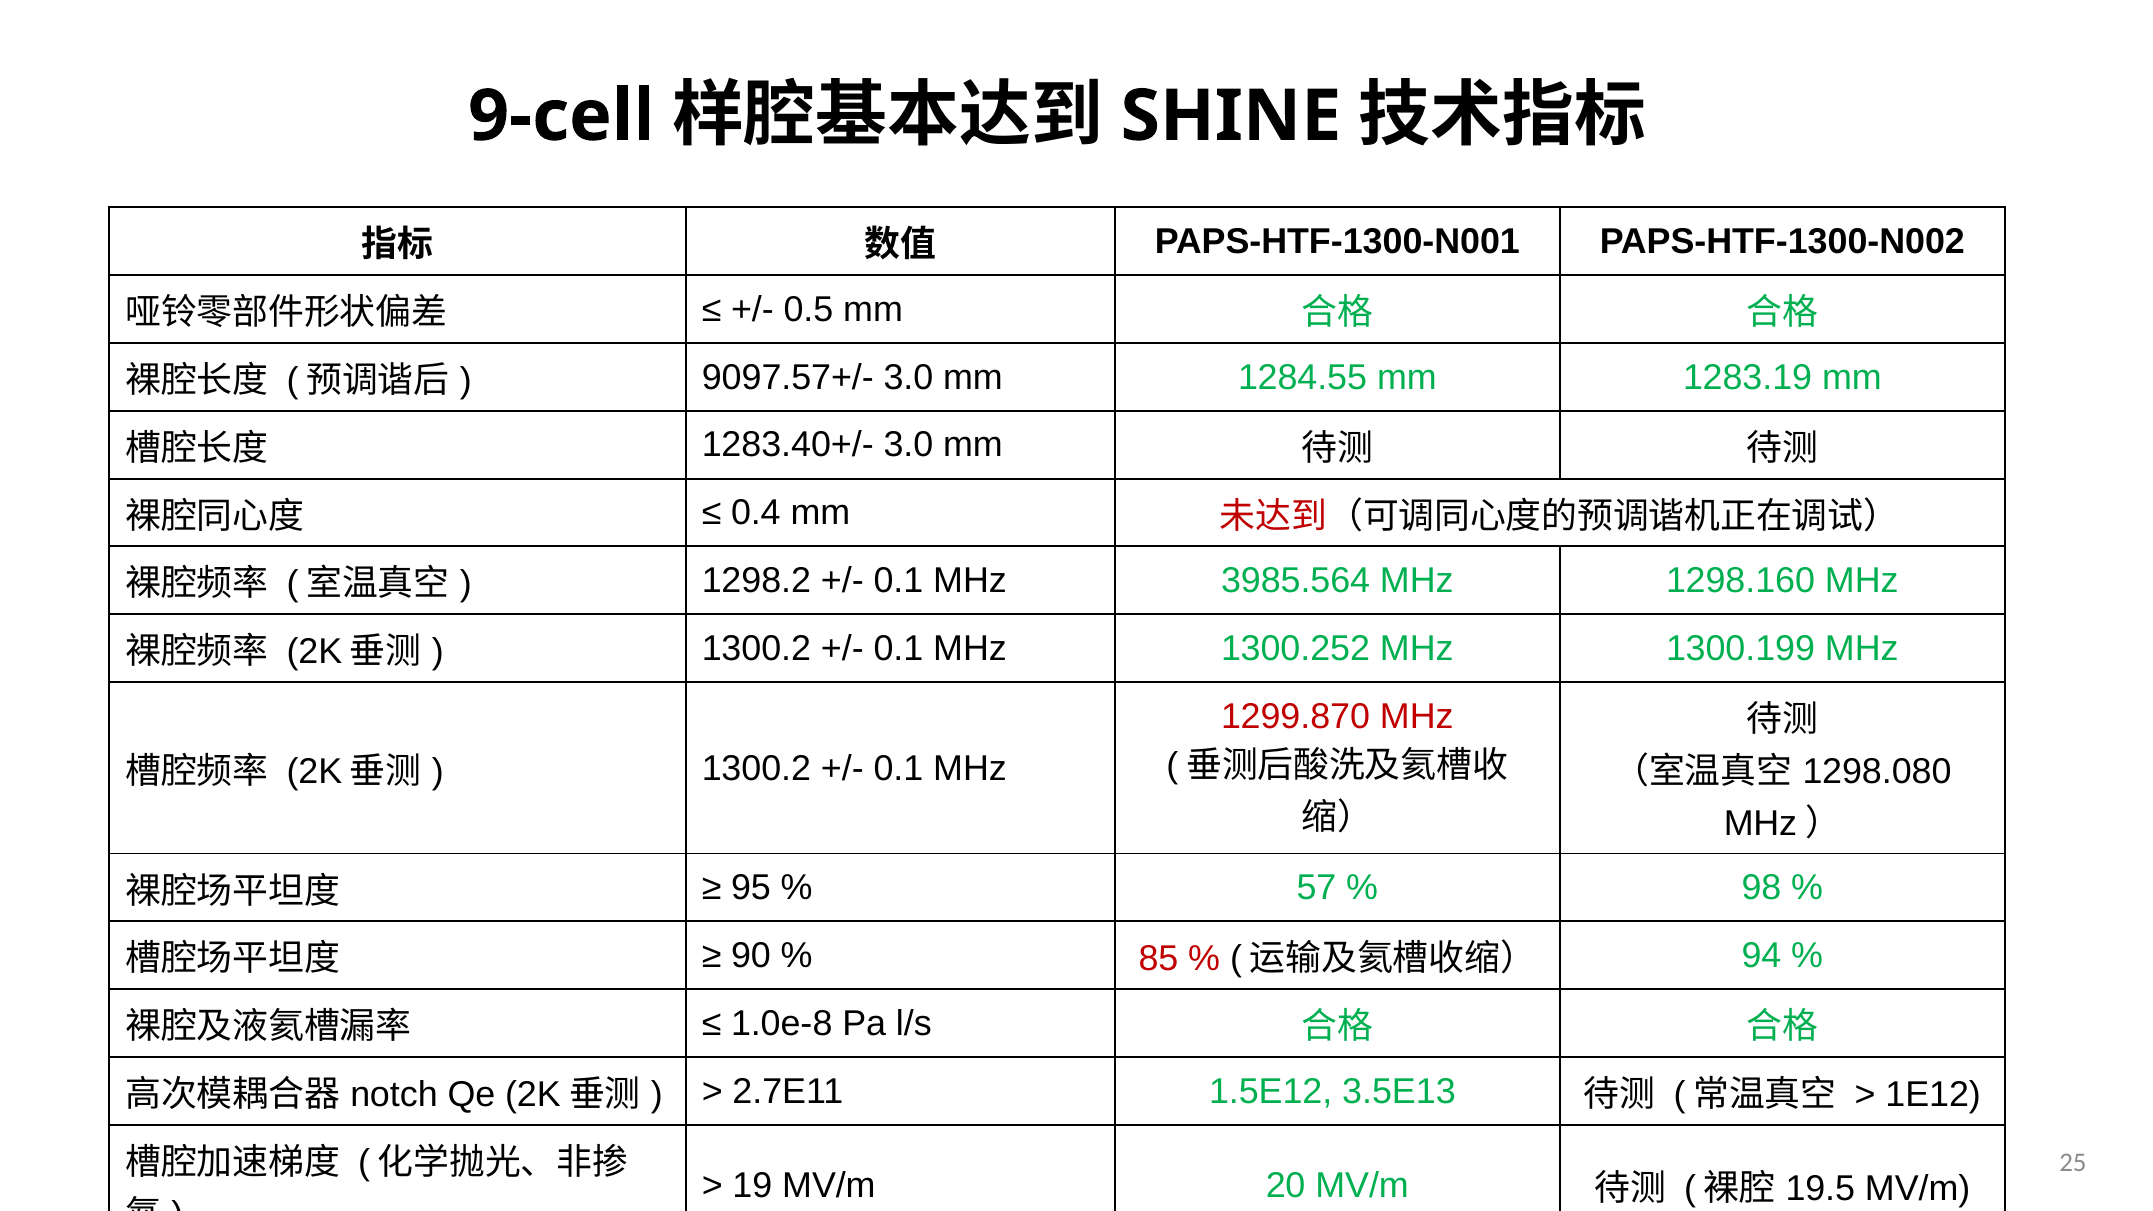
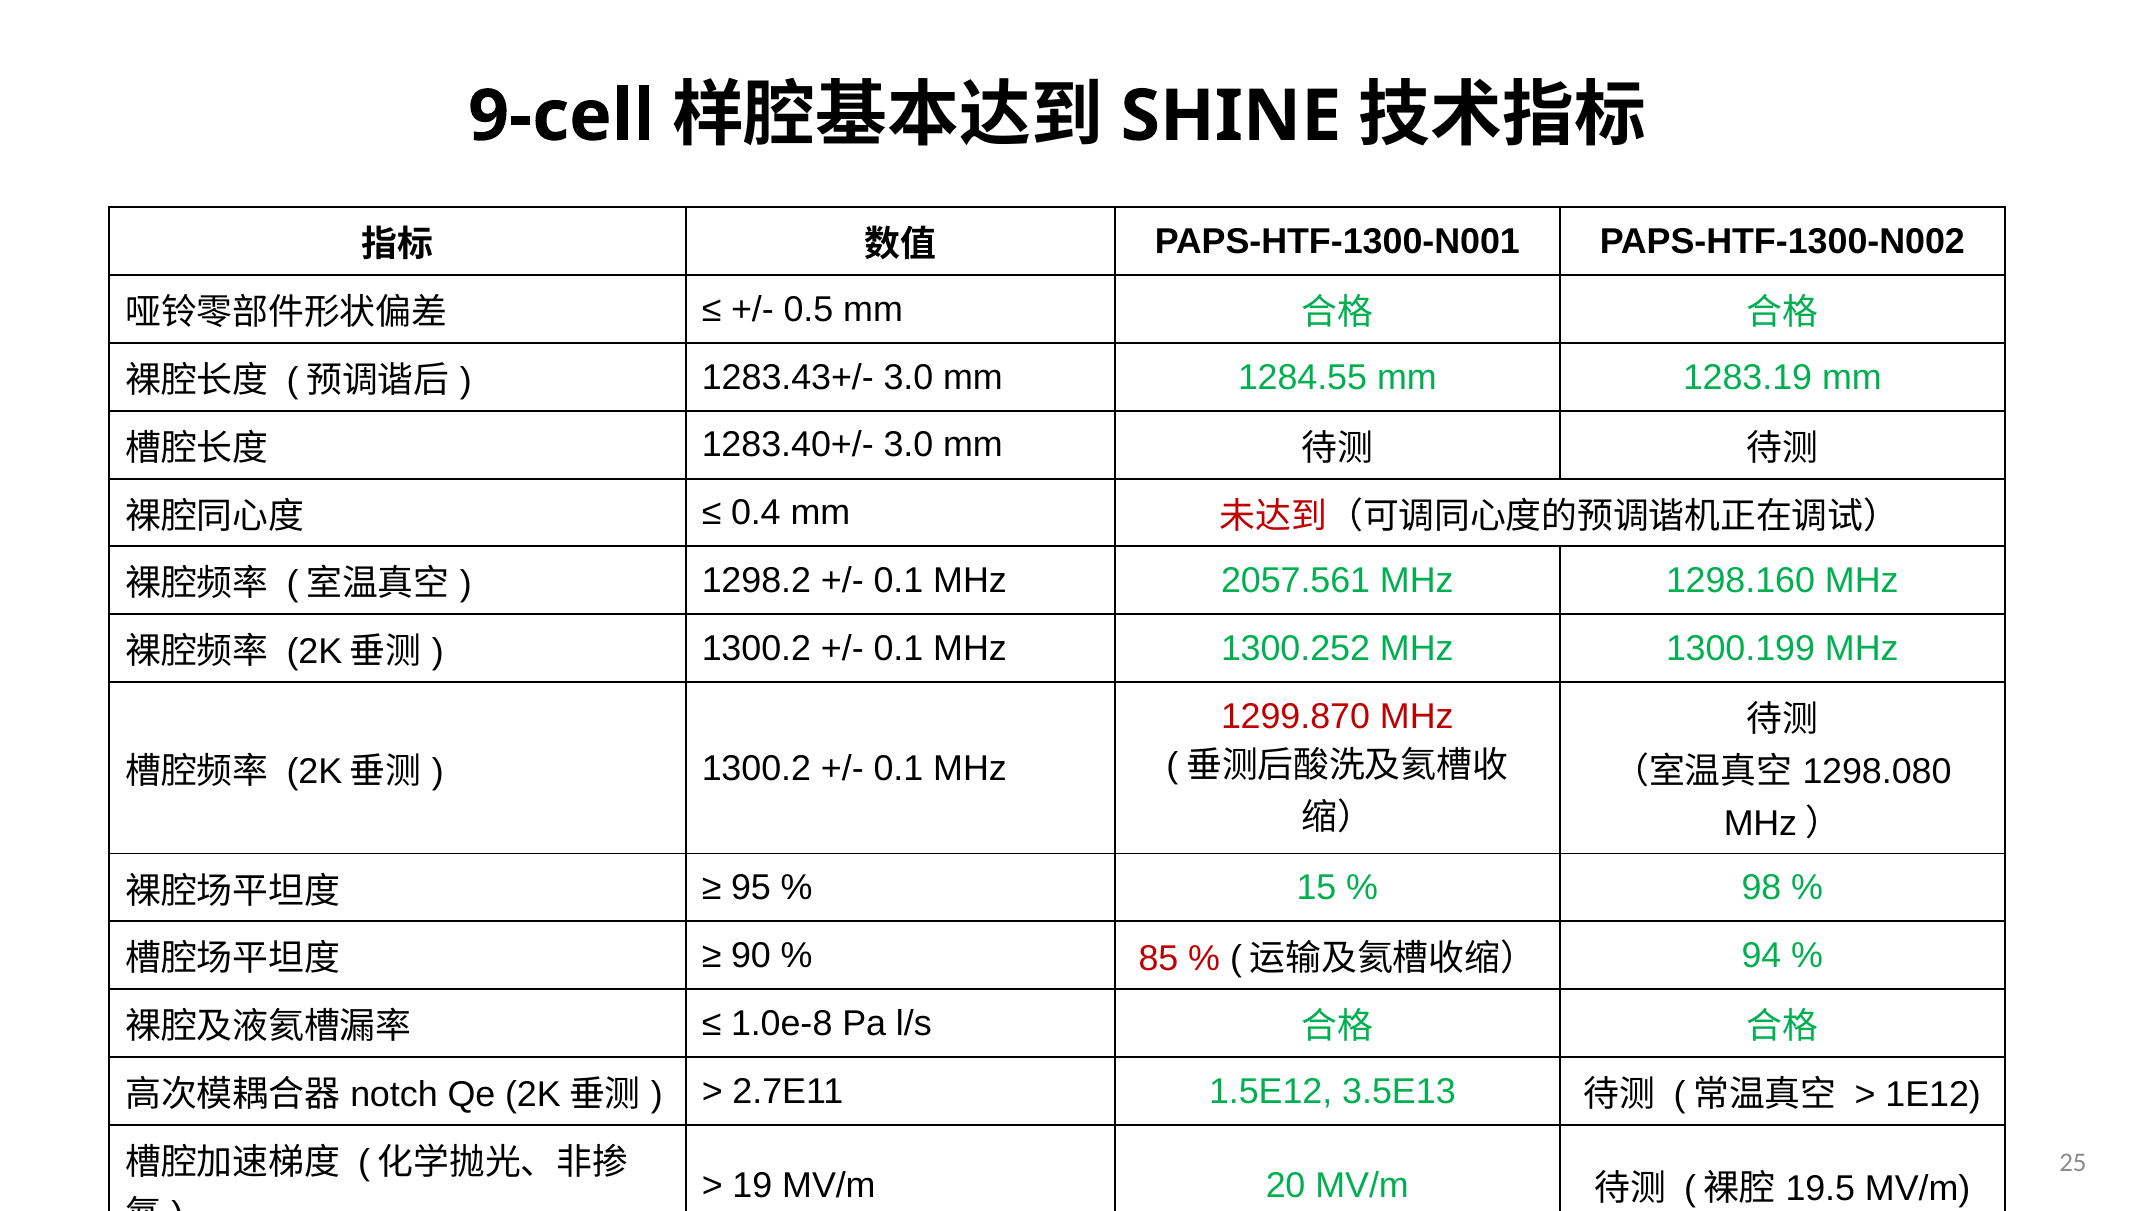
9097.57+/-: 9097.57+/- -> 1283.43+/-
3985.564: 3985.564 -> 2057.561
57: 57 -> 15
